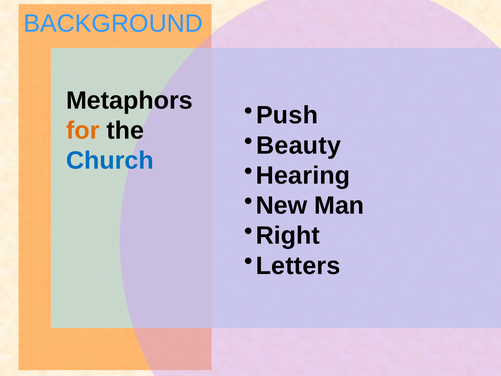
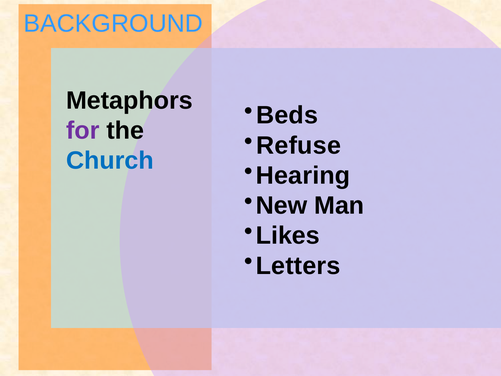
Push: Push -> Beds
for colour: orange -> purple
Beauty: Beauty -> Refuse
Right: Right -> Likes
